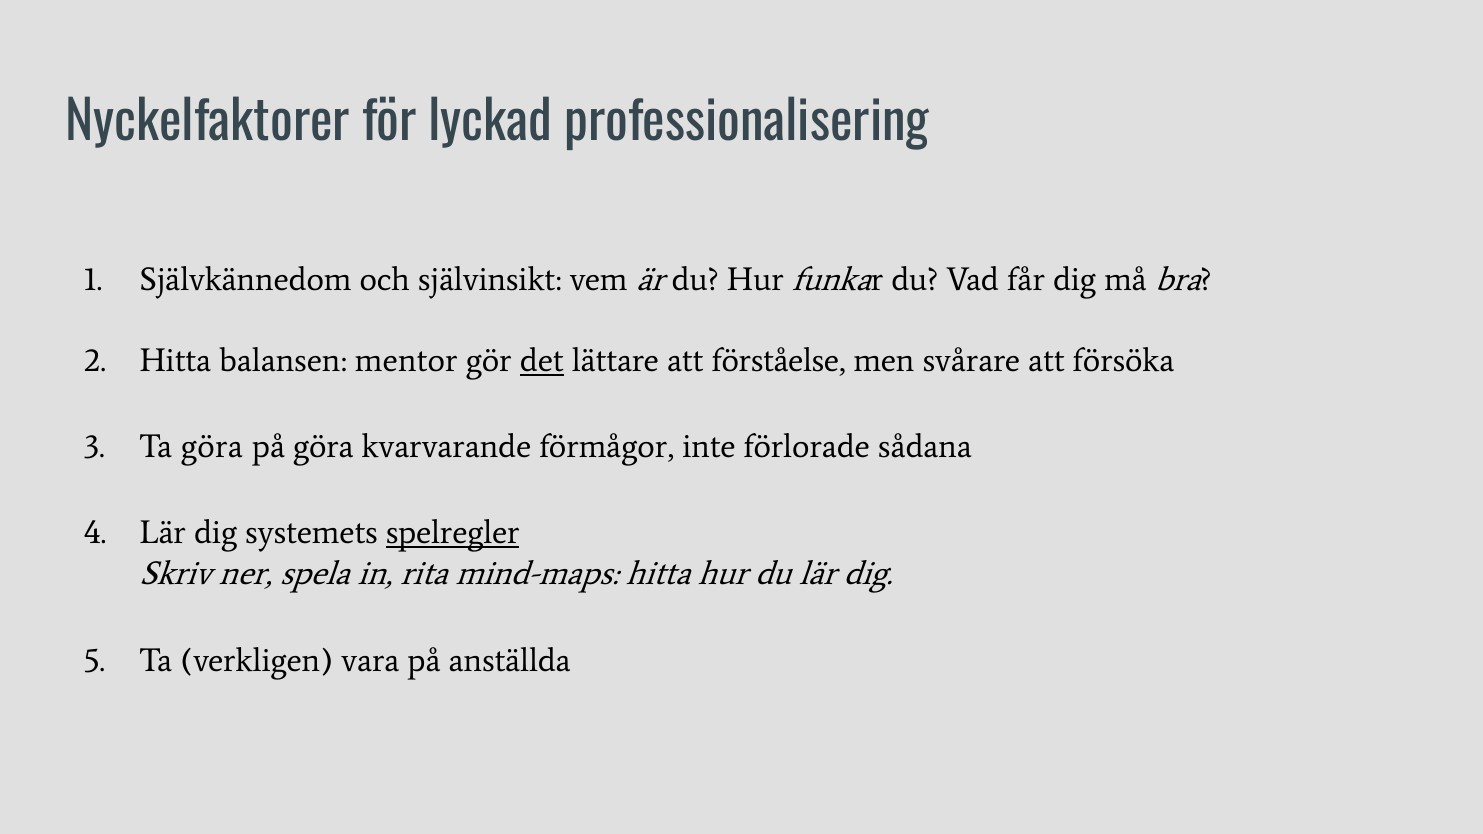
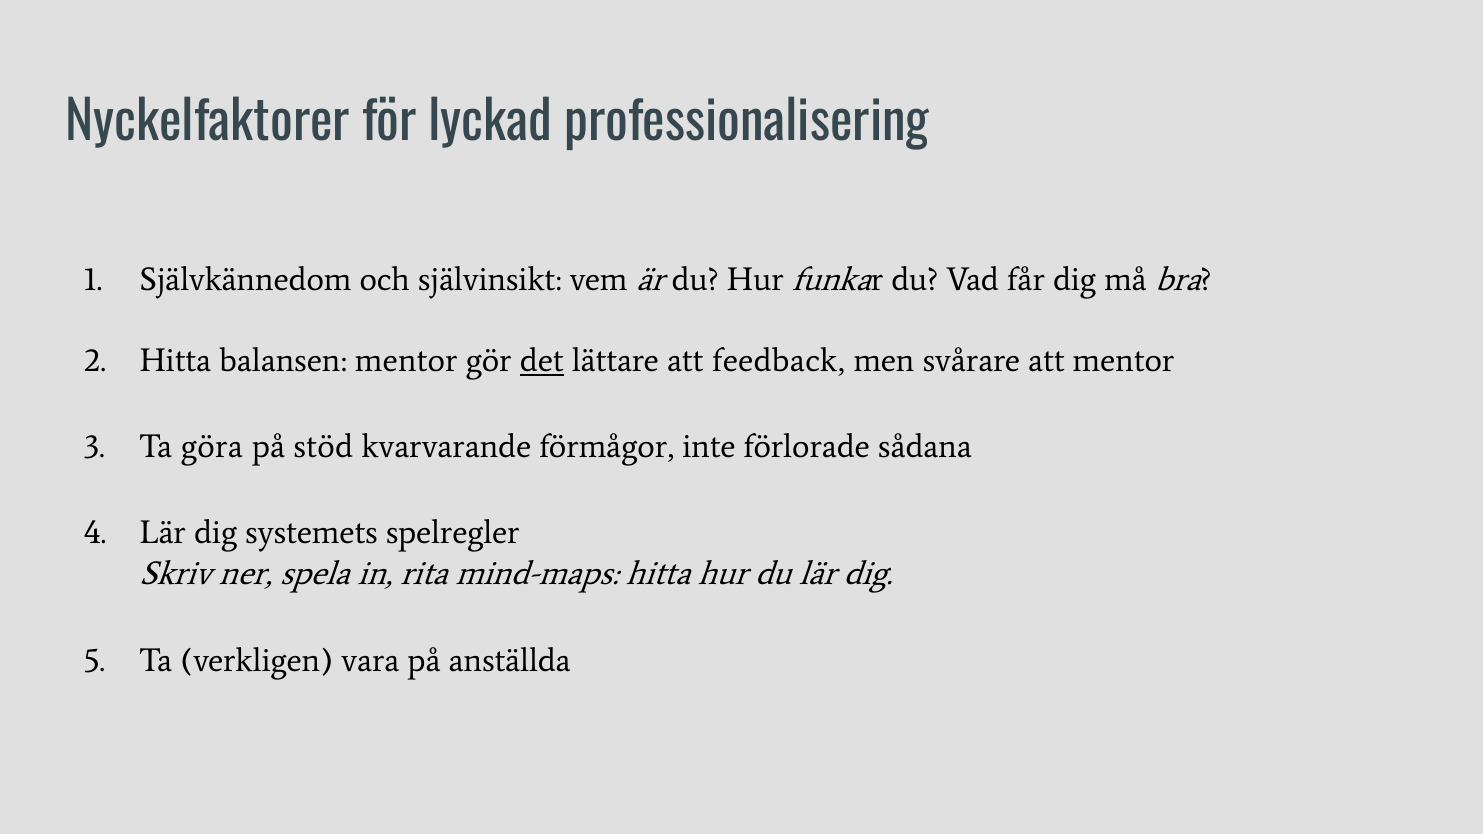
förståelse: förståelse -> feedback
att försöka: försöka -> mentor
på göra: göra -> stöd
spelregler underline: present -> none
